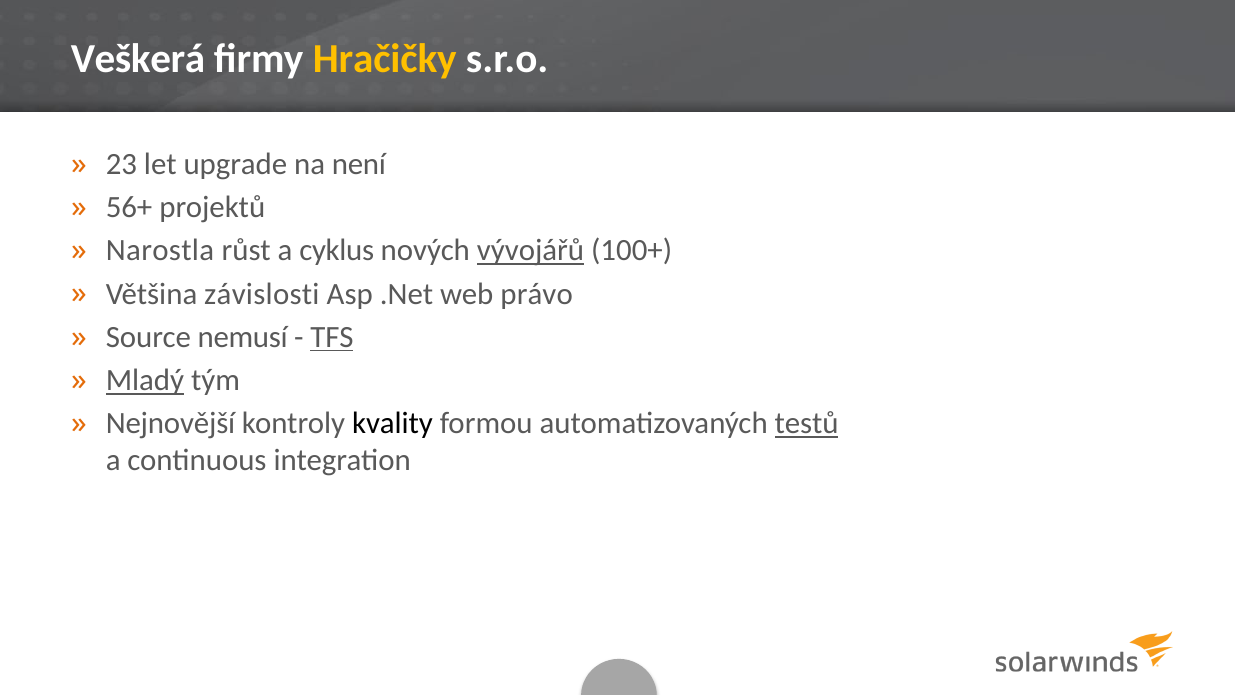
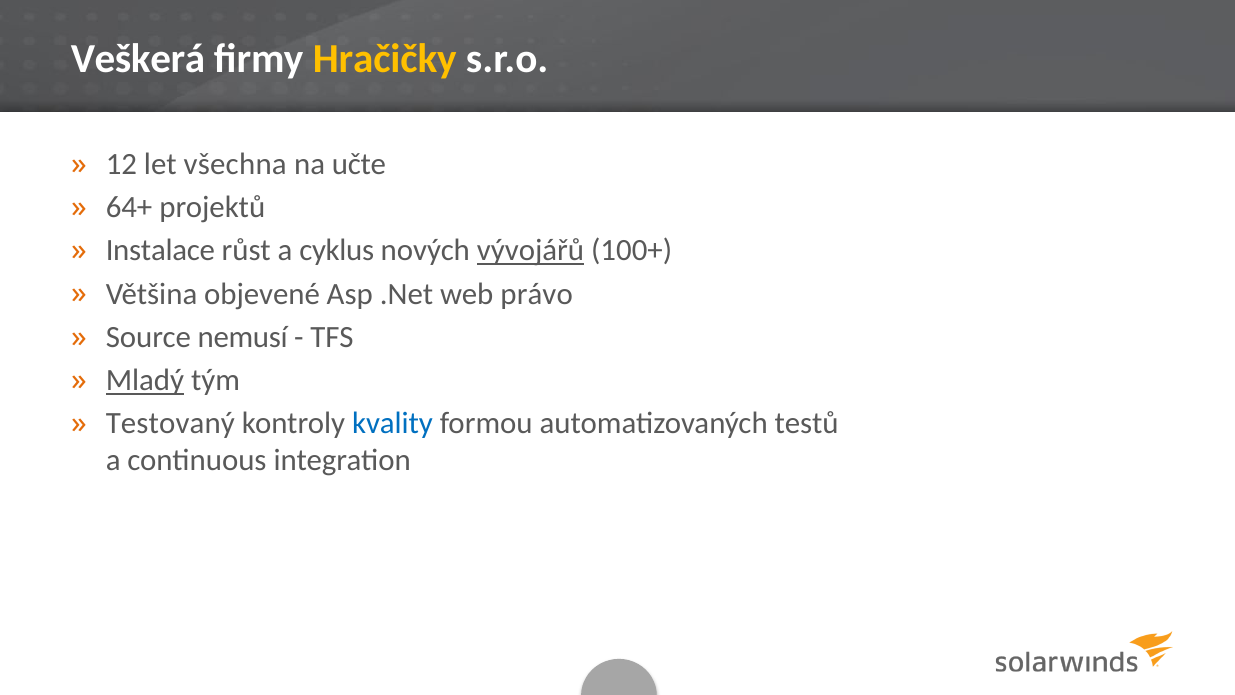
23: 23 -> 12
upgrade: upgrade -> všechna
není: není -> učte
56+: 56+ -> 64+
Narostla: Narostla -> Instalace
závislosti: závislosti -> objevené
TFS underline: present -> none
Nejnovější: Nejnovější -> Testovaný
kvality colour: black -> blue
testů underline: present -> none
